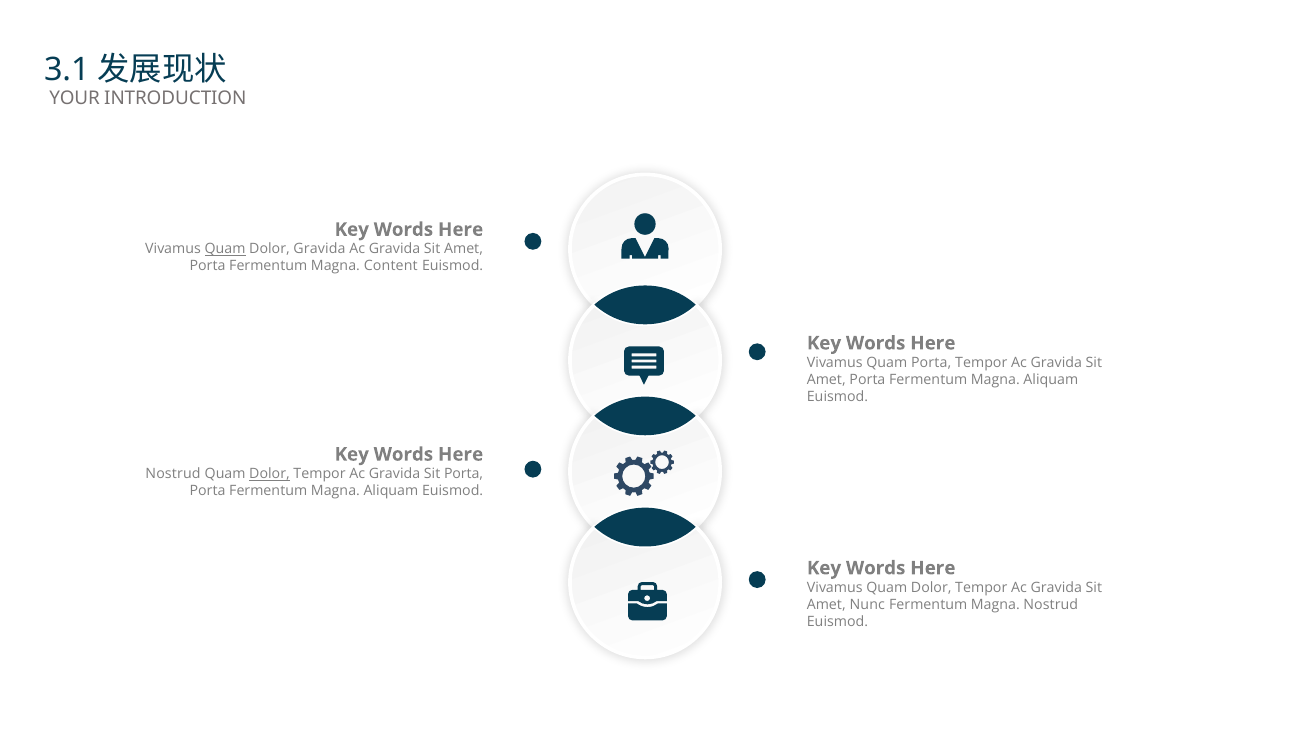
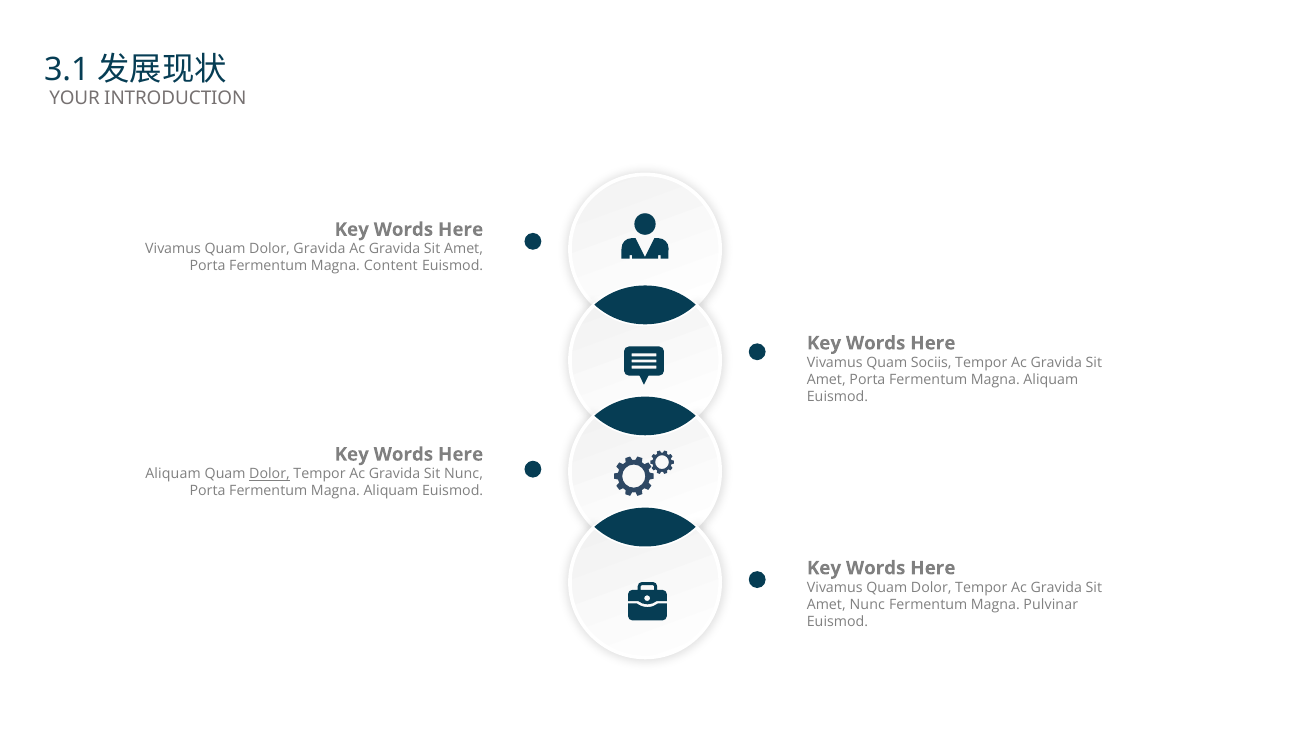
Quam at (225, 249) underline: present -> none
Quam Porta: Porta -> Sociis
Nostrud at (173, 474): Nostrud -> Aliquam
Sit Porta: Porta -> Nunc
Magna Nostrud: Nostrud -> Pulvinar
